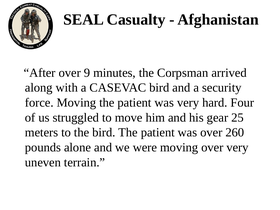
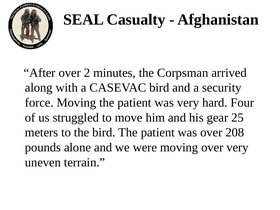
9: 9 -> 2
260: 260 -> 208
